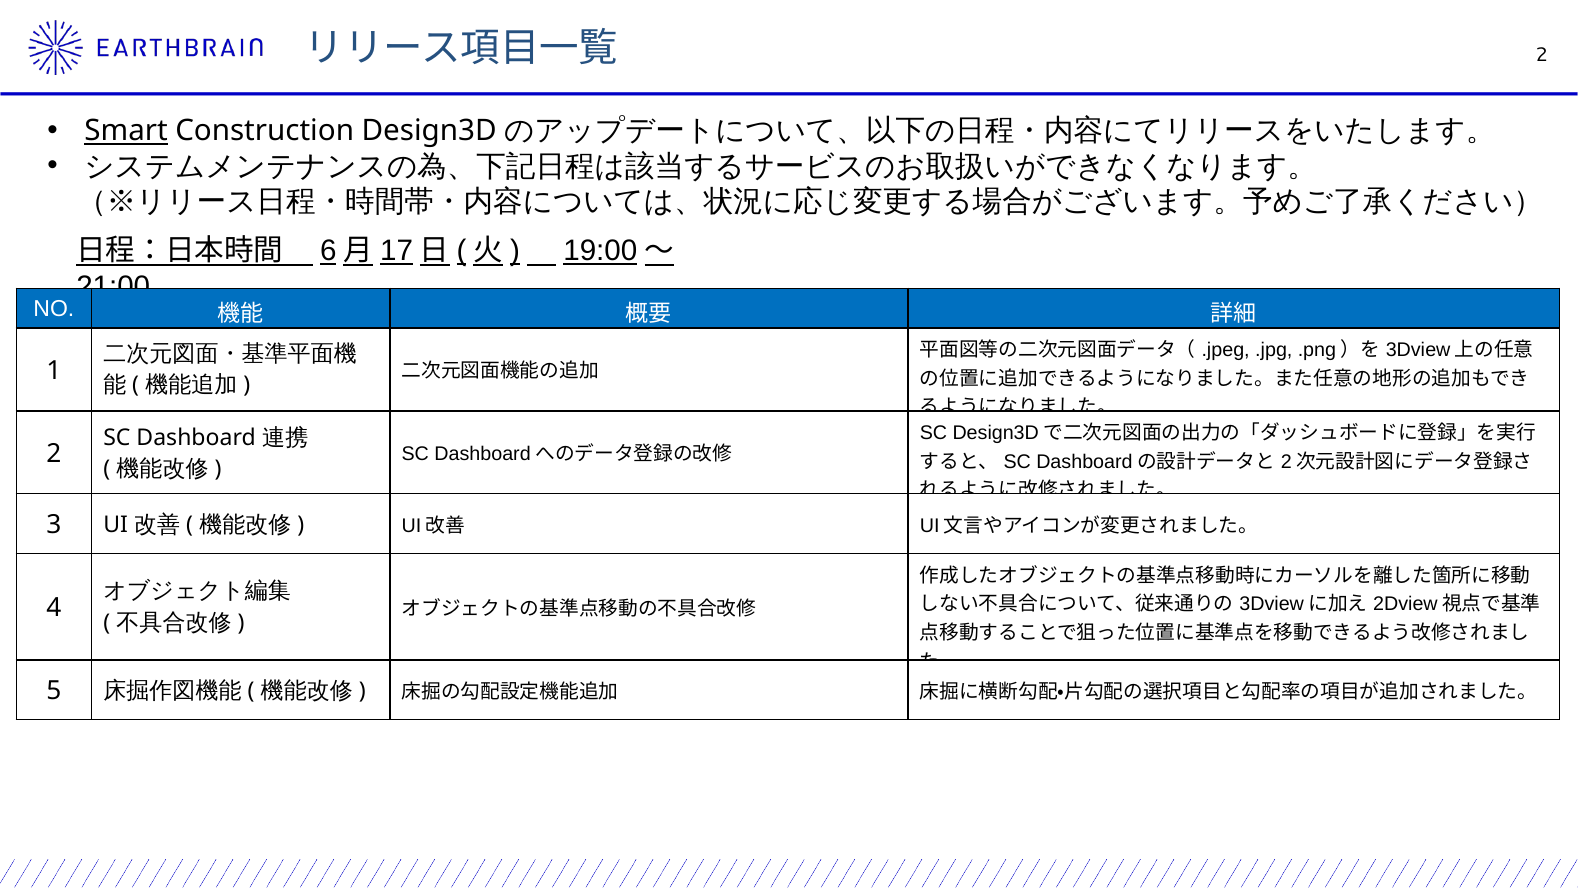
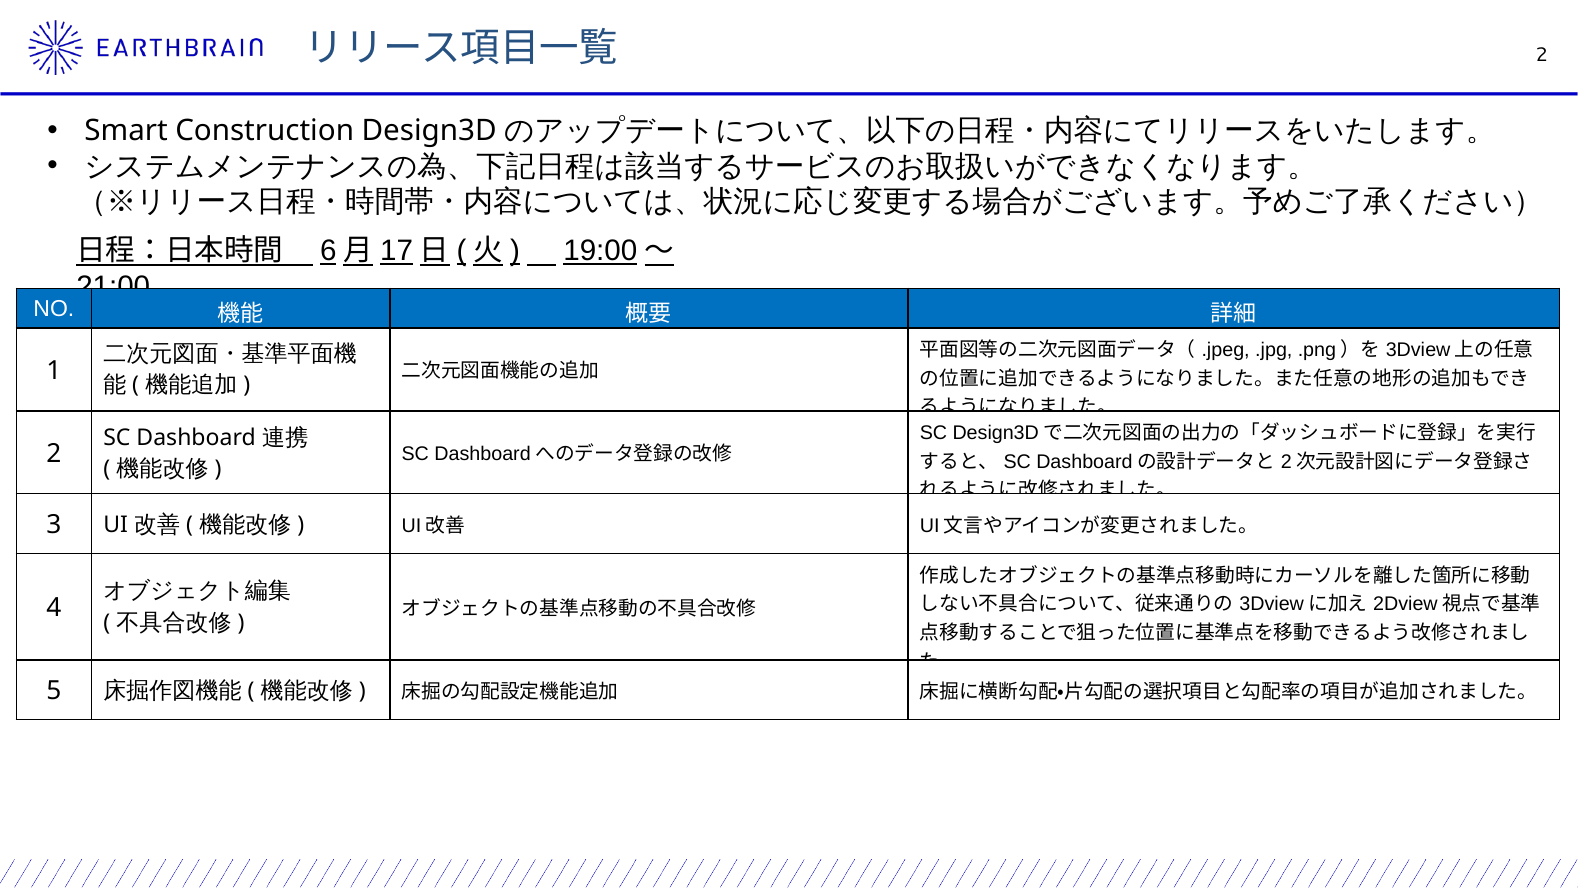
Smart underline: present -> none
